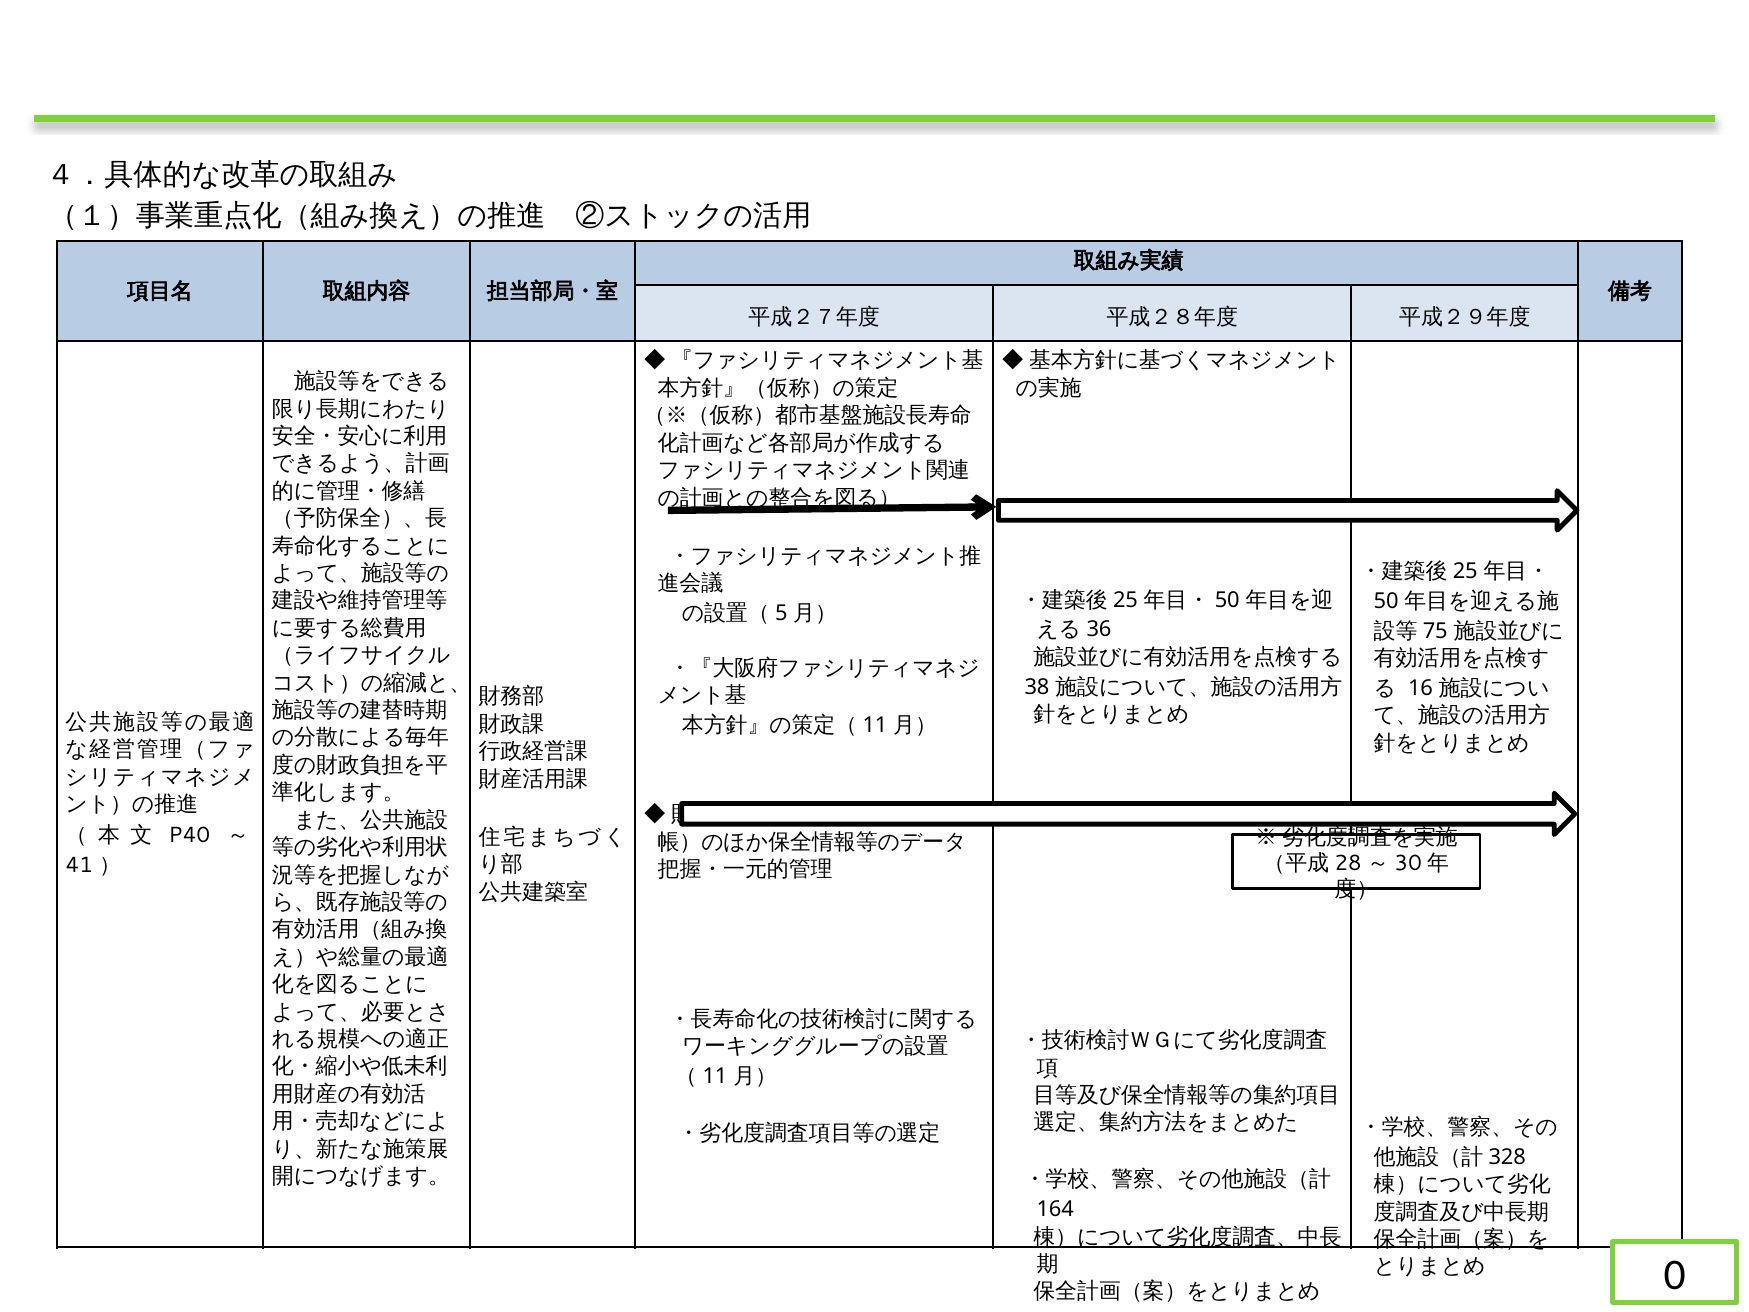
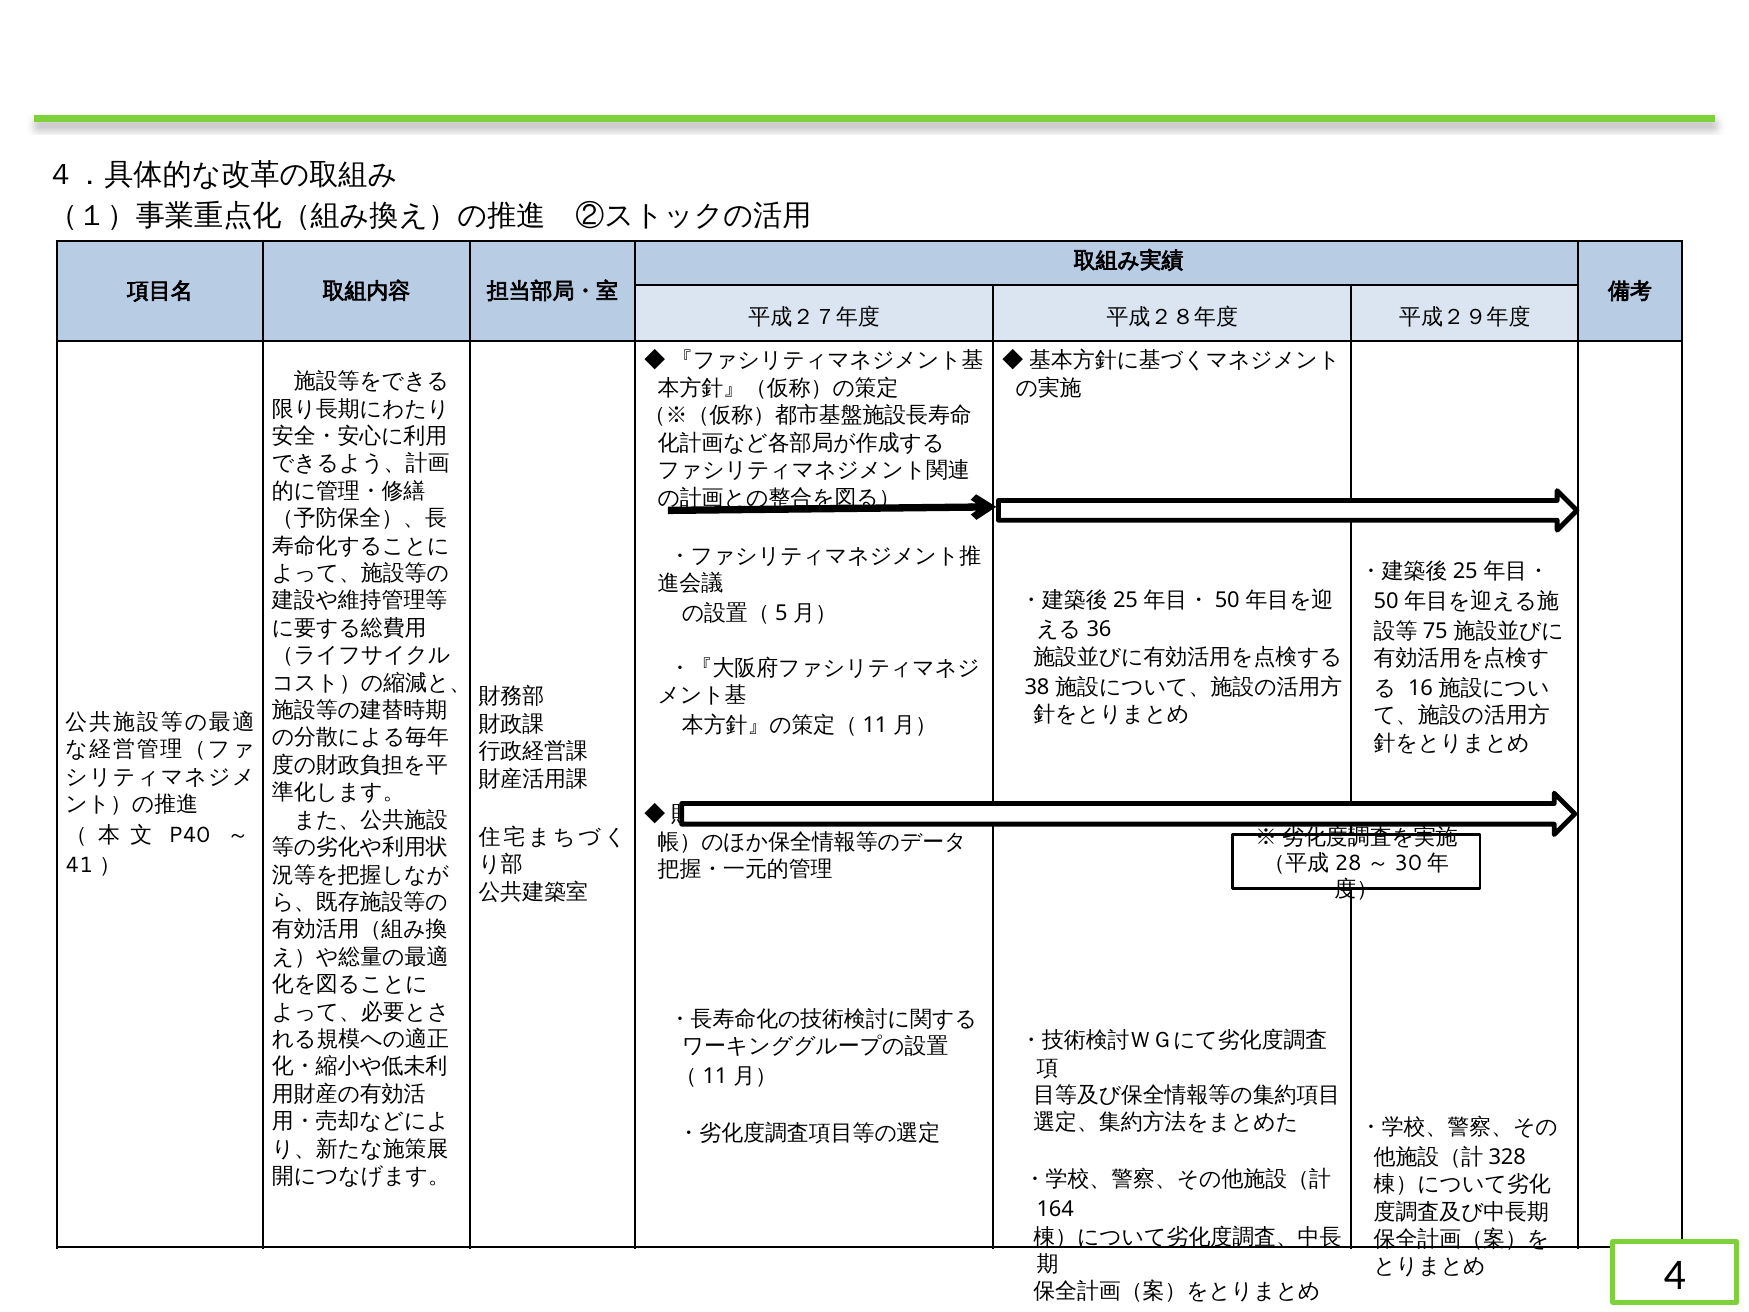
0: 0 -> 4
